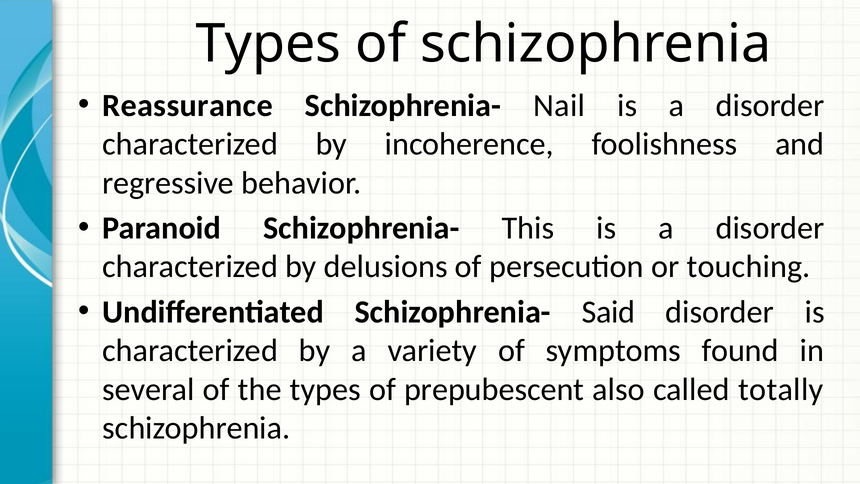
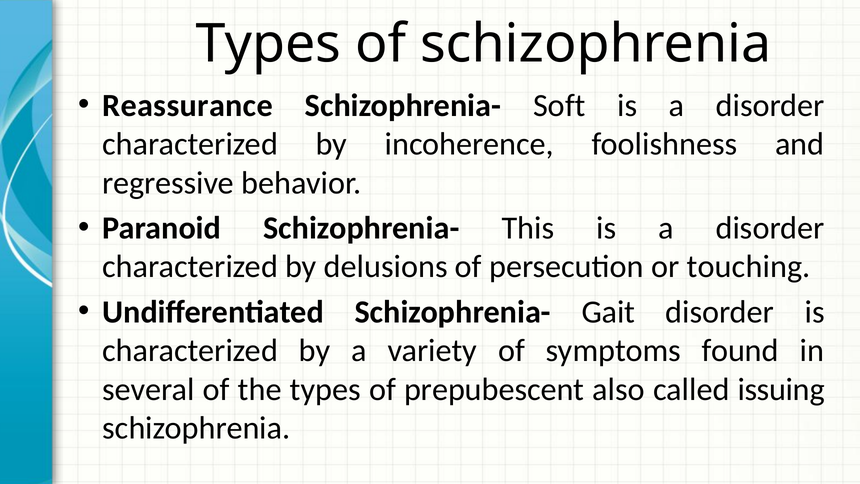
Nail: Nail -> Soft
Said: Said -> Gait
totally: totally -> issuing
